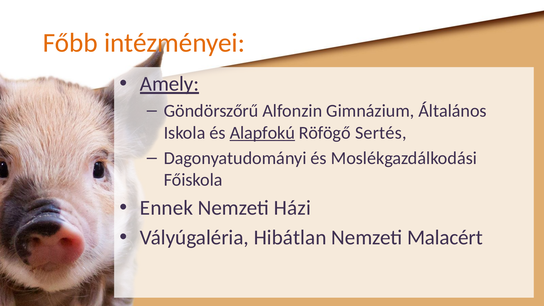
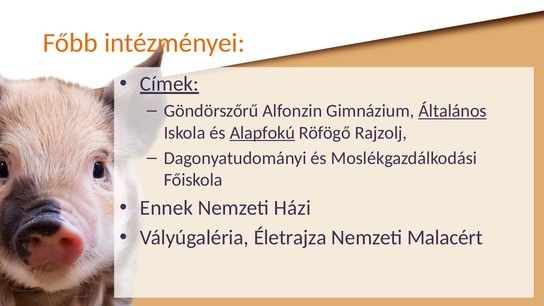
Amely: Amely -> Címek
Általános underline: none -> present
Sertés: Sertés -> Rajzolj
Hibátlan: Hibátlan -> Életrajza
